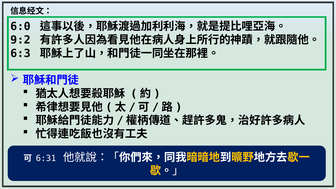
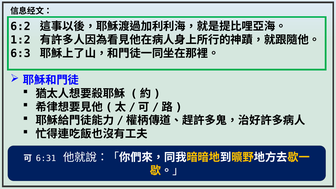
6:0: 6:0 -> 6:2
9:2: 9:2 -> 1:2
